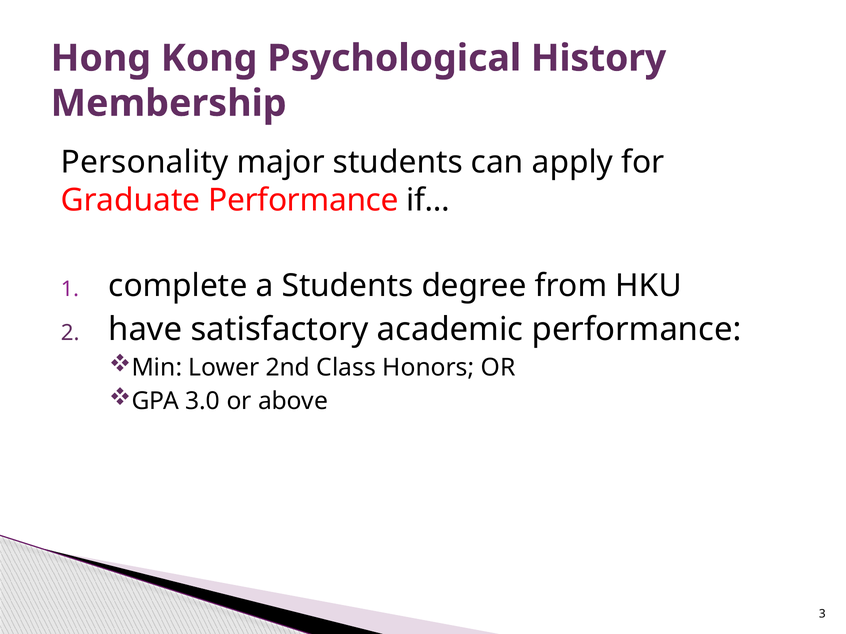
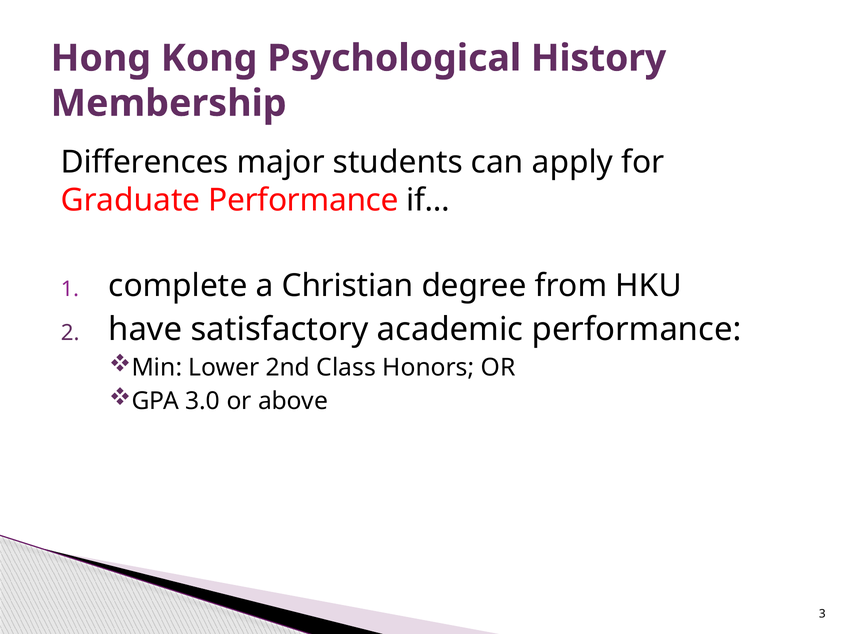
Personality: Personality -> Differences
a Students: Students -> Christian
